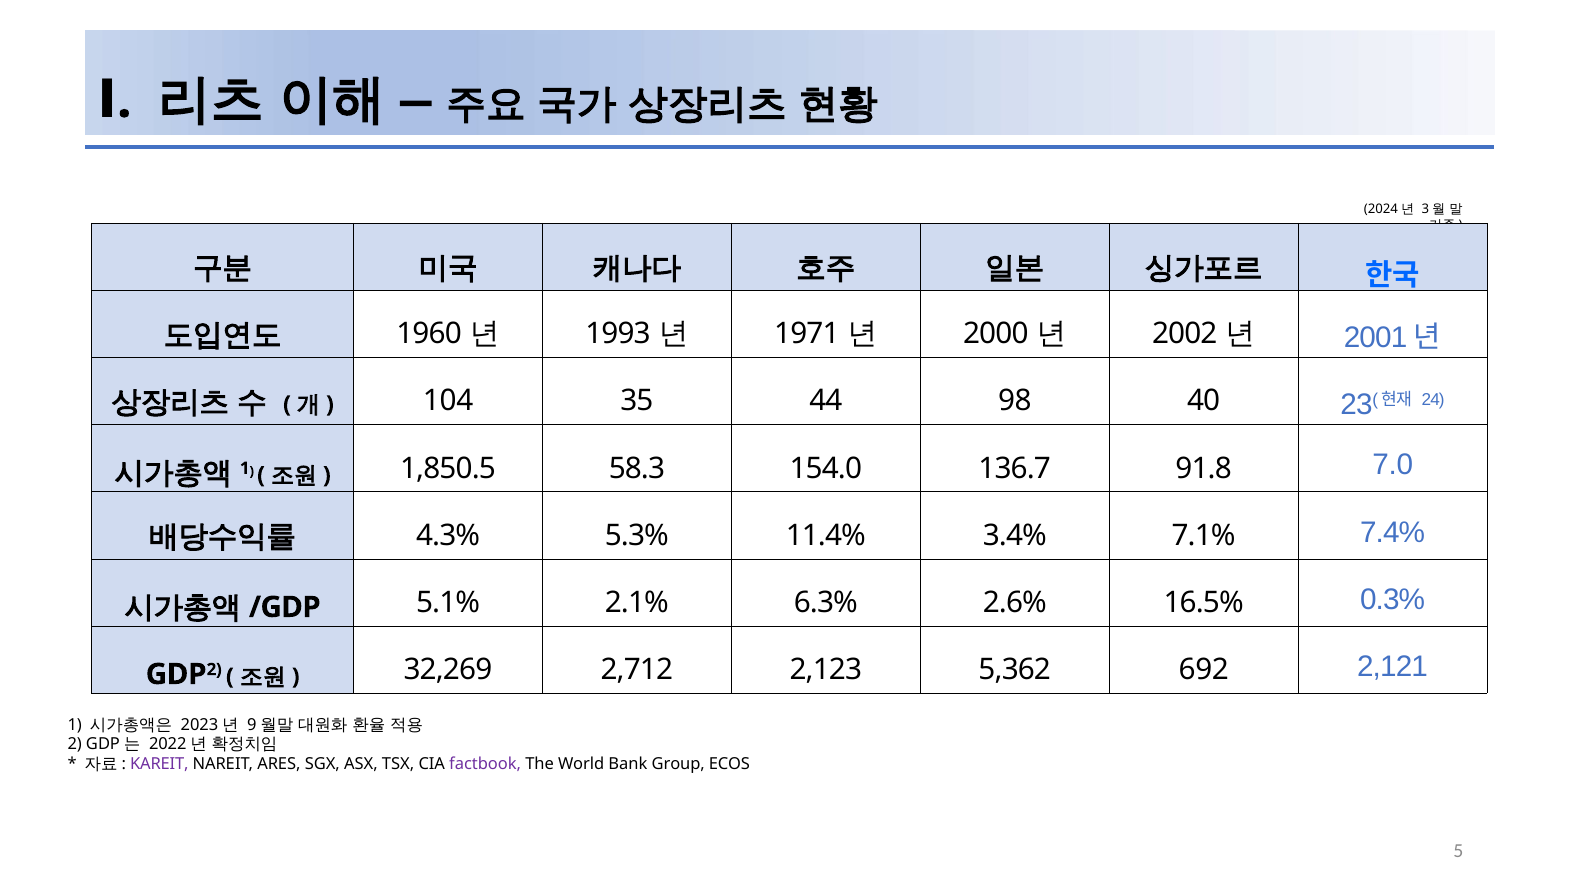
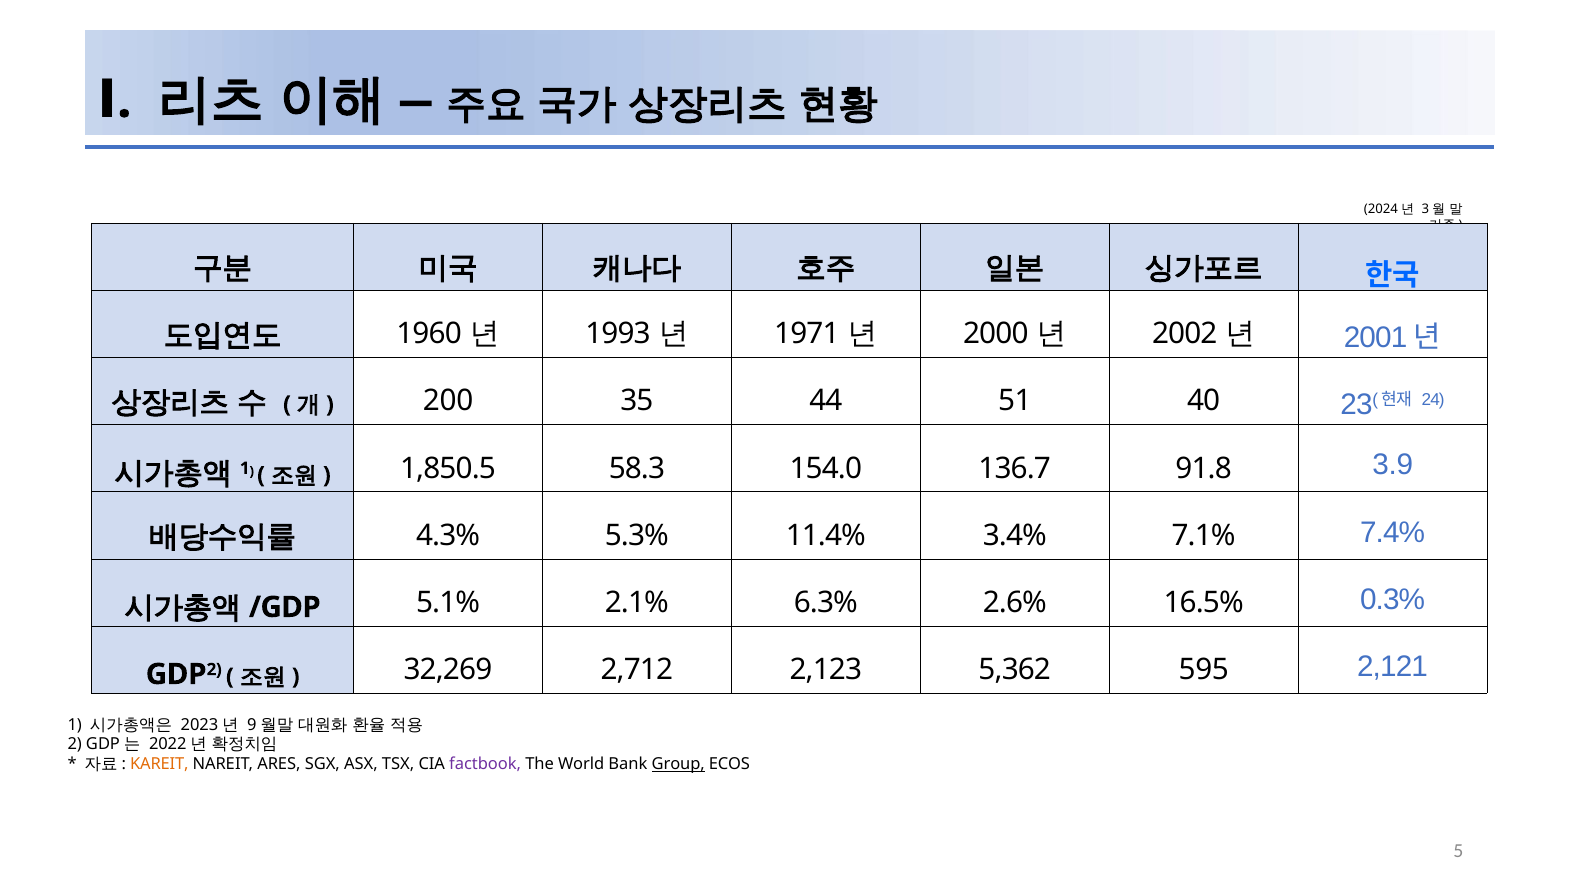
104: 104 -> 200
98: 98 -> 51
7.0: 7.0 -> 3.9
692: 692 -> 595
KAREIT colour: purple -> orange
Group underline: none -> present
